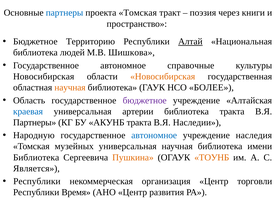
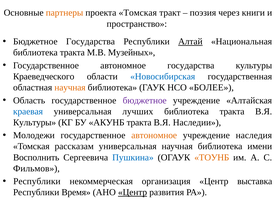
партнеры at (64, 13) colour: blue -> orange
Бюджетное Территорию: Территорию -> Государства
людей at (72, 53): людей -> тракта
Шишкова: Шишкова -> Музейных
автономное справочные: справочные -> государства
Новосибирская at (44, 76): Новосибирская -> Краеведческого
Новосибирская at (163, 76) colour: orange -> blue
артерии: артерии -> лучших
Партнеры at (35, 122): Партнеры -> Культуры
Народную: Народную -> Молодежи
автономное at (154, 135) colour: blue -> orange
музейных: музейных -> рассказам
Библиотека at (36, 157): Библиотека -> Восполнить
Пушкина colour: orange -> blue
Является: Является -> Фильмов
торговли: торговли -> выставка
Центр at (133, 192) underline: none -> present
